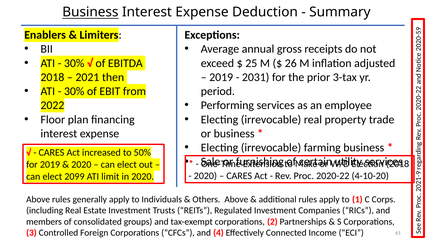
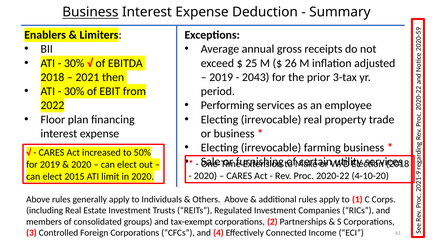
2031: 2031 -> 2043
2099: 2099 -> 2015
